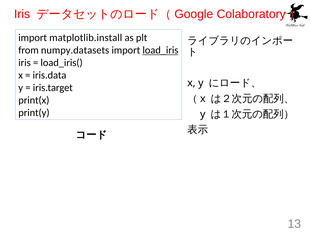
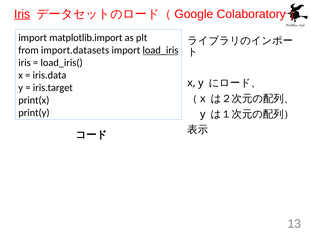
Iris at (22, 14) underline: none -> present
matplotlib.install: matplotlib.install -> matplotlib.import
numpy.datasets: numpy.datasets -> import.datasets
